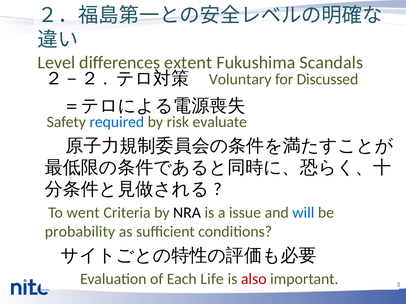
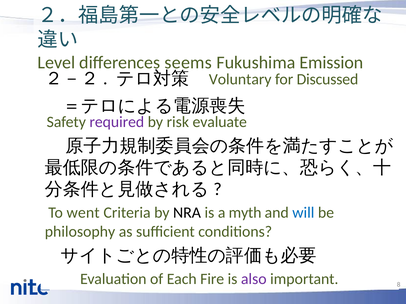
extent: extent -> seems
Scandals: Scandals -> Emission
required colour: blue -> purple
issue: issue -> myth
probability: probability -> philosophy
Life: Life -> Fire
also colour: red -> purple
